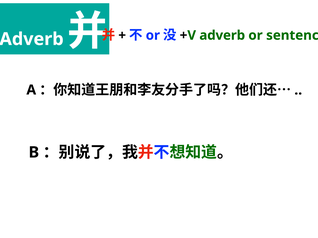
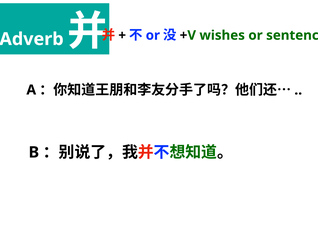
adverb at (222, 35): adverb -> wishes
